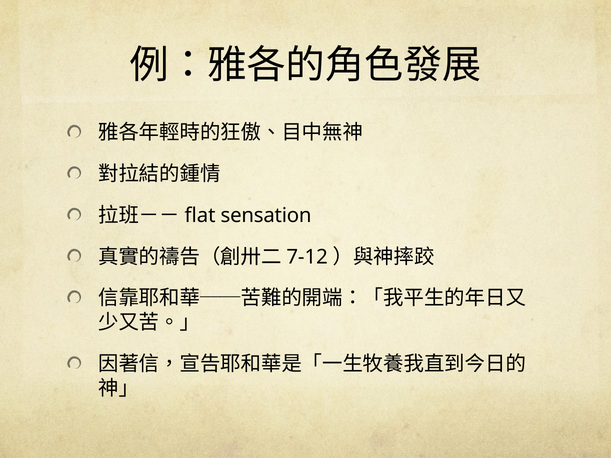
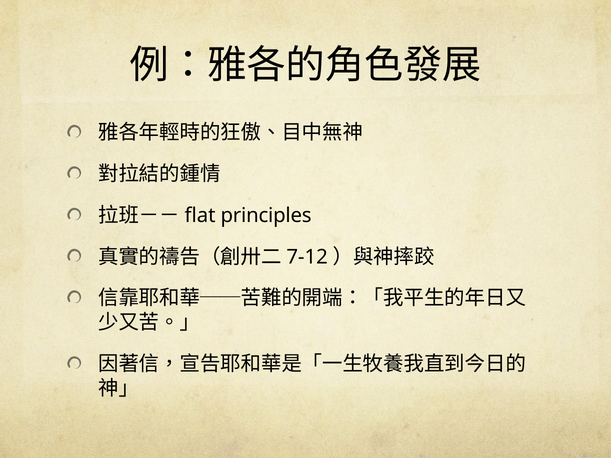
sensation: sensation -> principles
